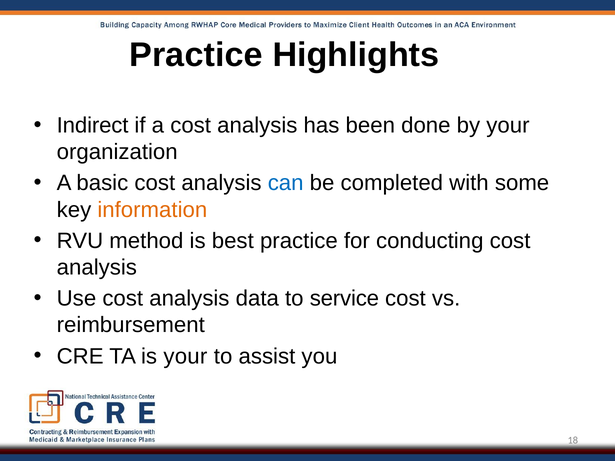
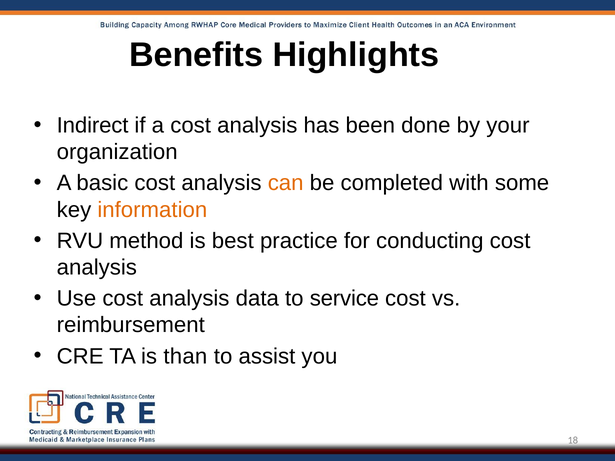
Practice at (196, 55): Practice -> Benefits
can colour: blue -> orange
is your: your -> than
